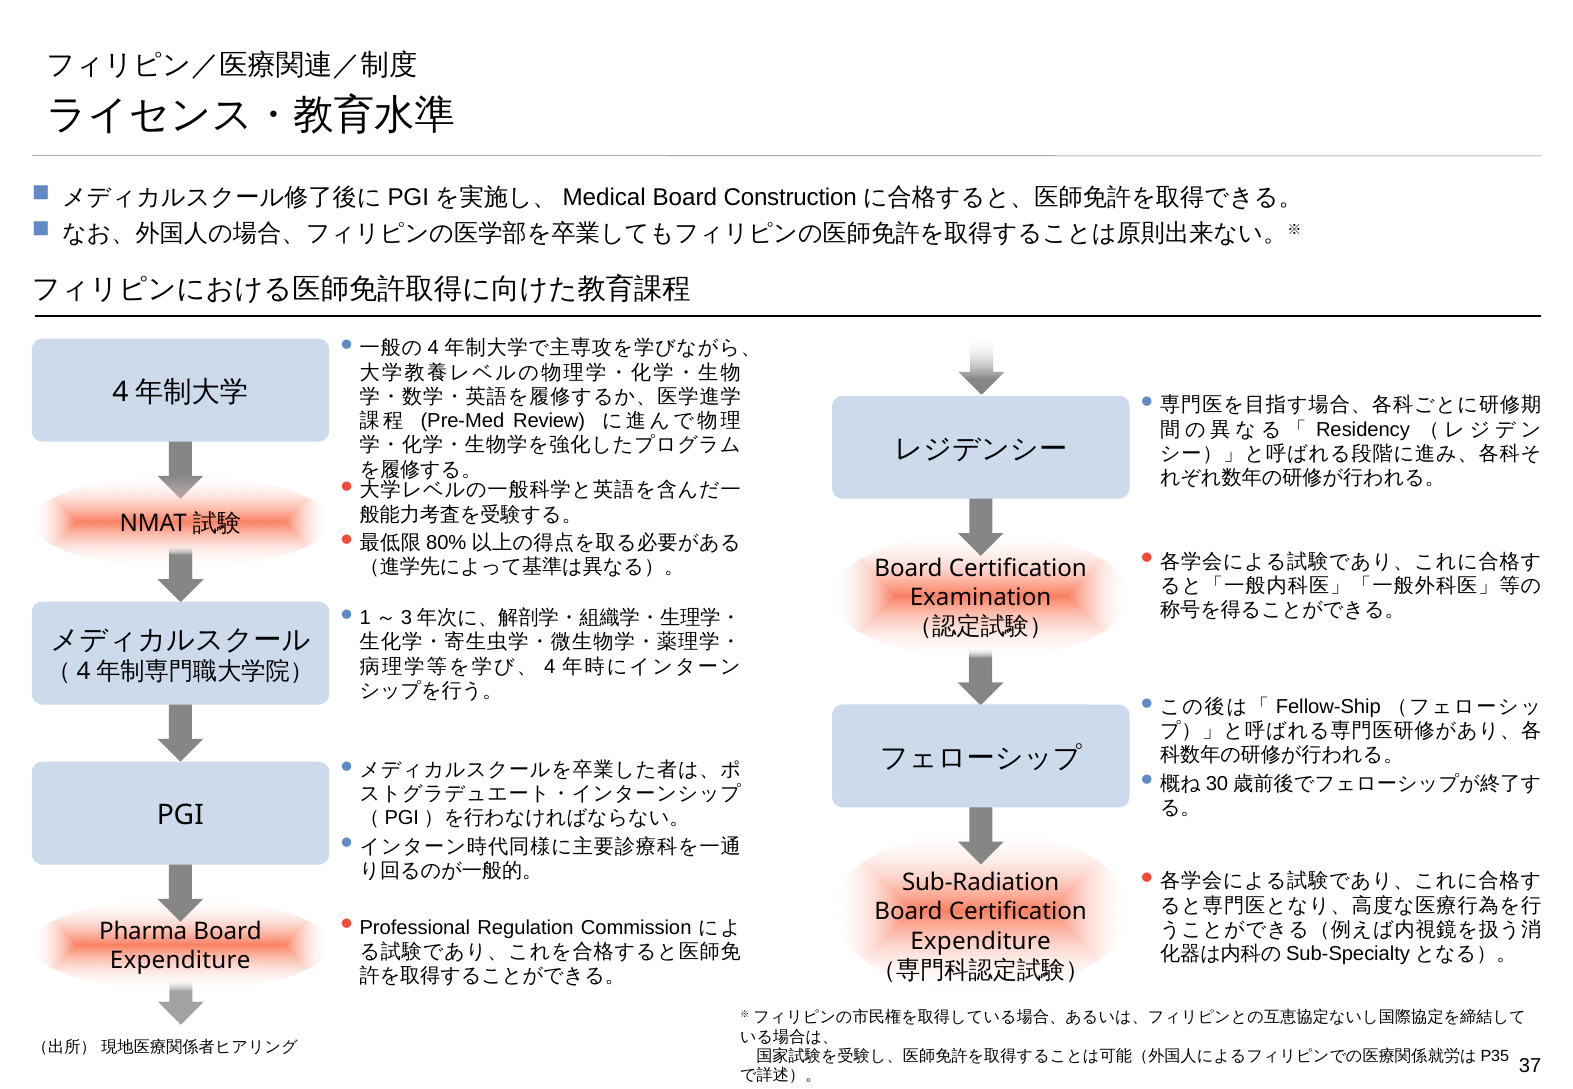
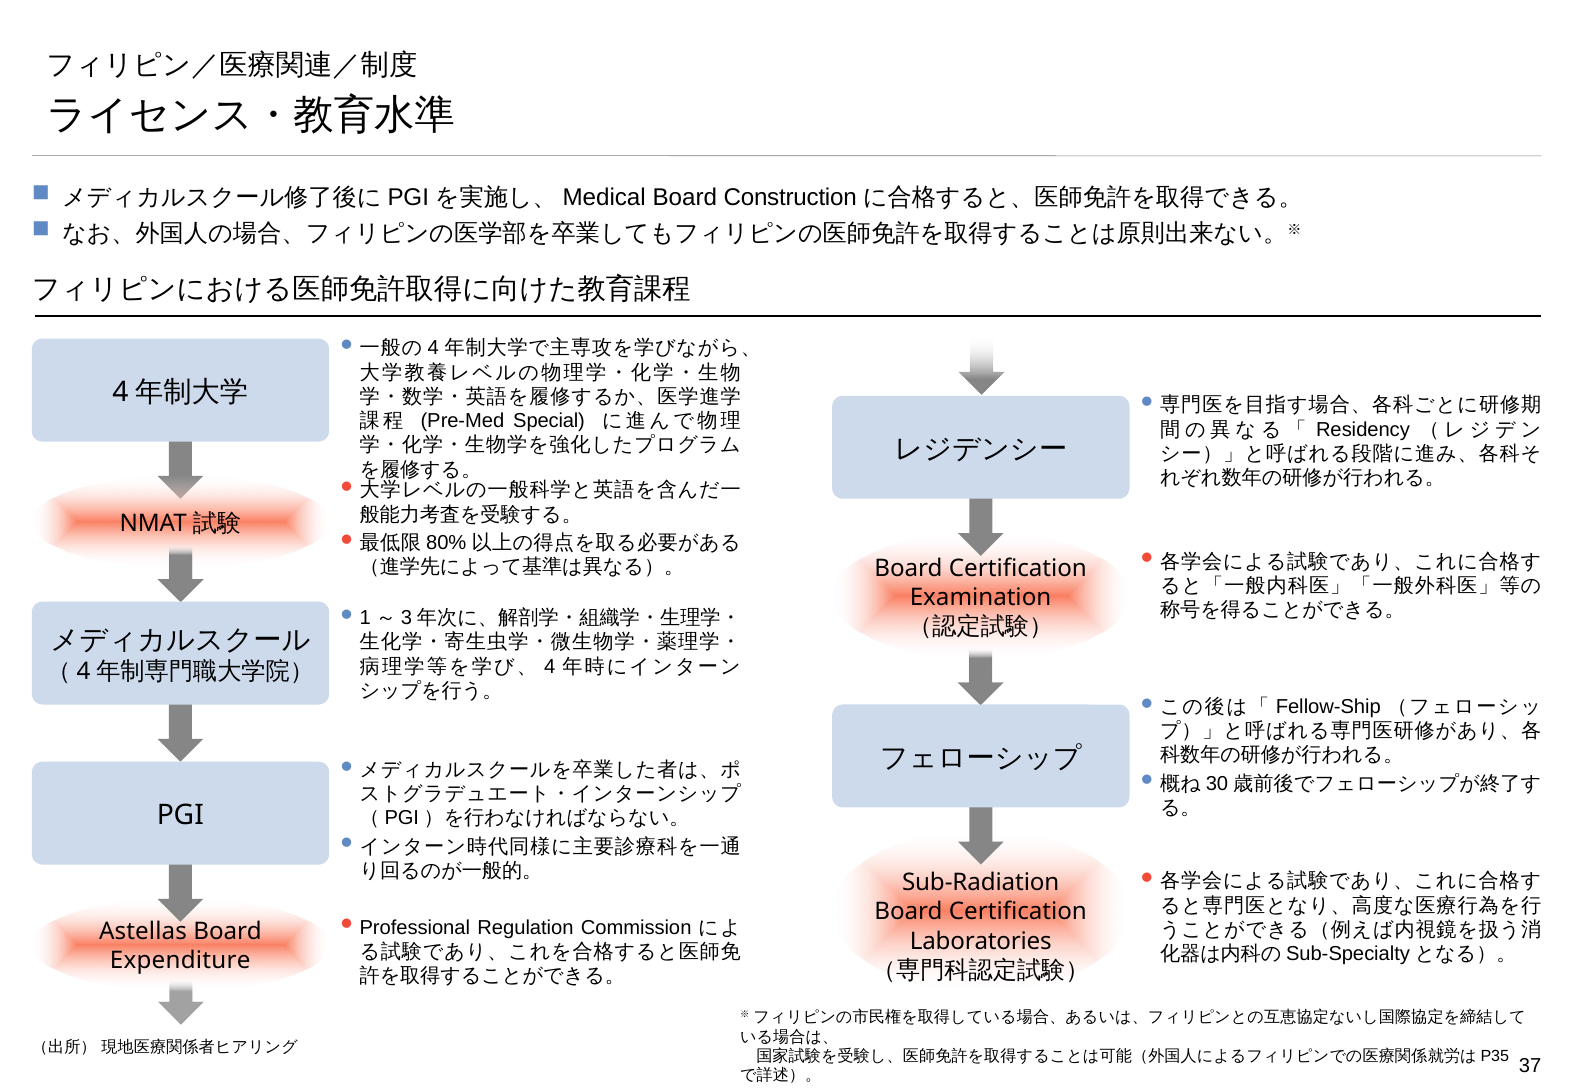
Review: Review -> Special
Pharma: Pharma -> Astellas
Expenditure at (981, 941): Expenditure -> Laboratories
